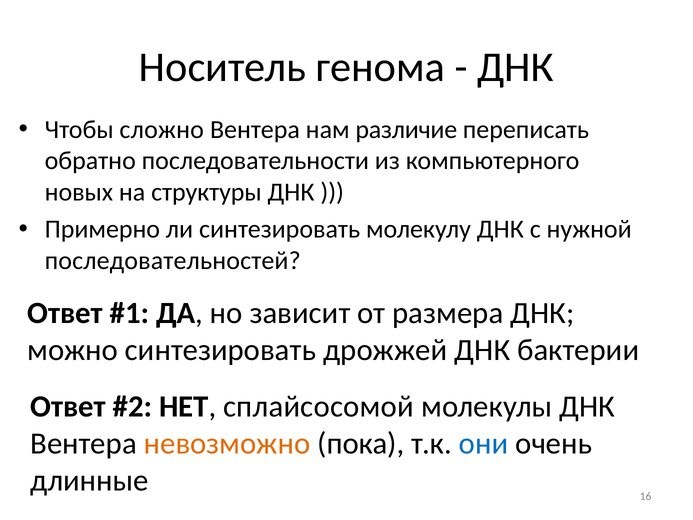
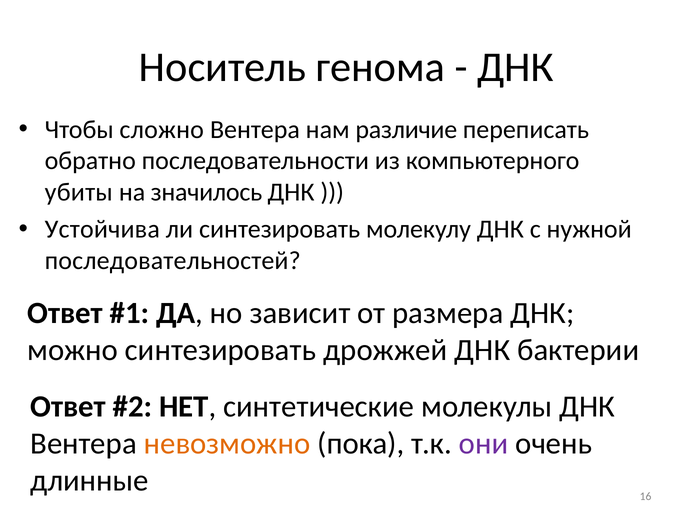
новых: новых -> убиты
структуры: структуры -> значилось
Примерно: Примерно -> Устойчива
сплайсосомой: сплайсосомой -> синтетические
они colour: blue -> purple
